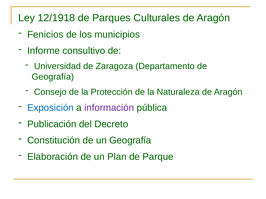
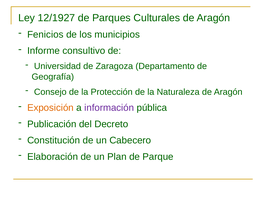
12/1918: 12/1918 -> 12/1927
Exposición colour: blue -> orange
un Geografía: Geografía -> Cabecero
